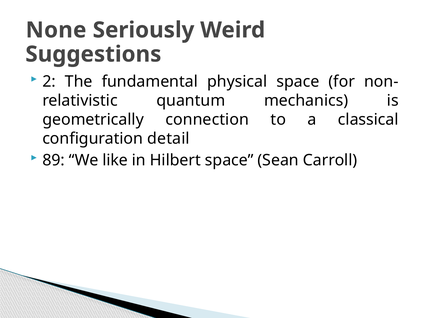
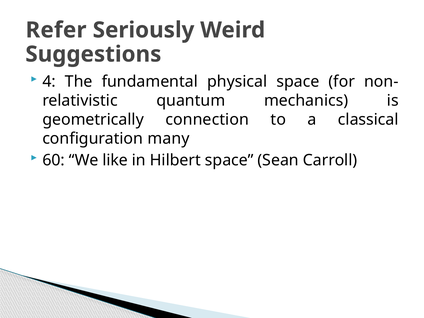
None: None -> Refer
2: 2 -> 4
detail: detail -> many
89: 89 -> 60
